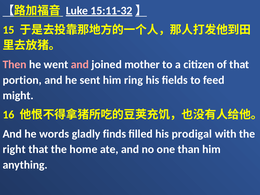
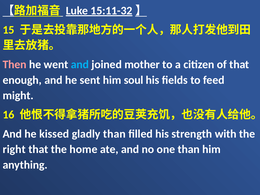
and at (80, 65) colour: pink -> light blue
portion: portion -> enough
ring: ring -> soul
words: words -> kissed
gladly finds: finds -> than
prodigal: prodigal -> strength
